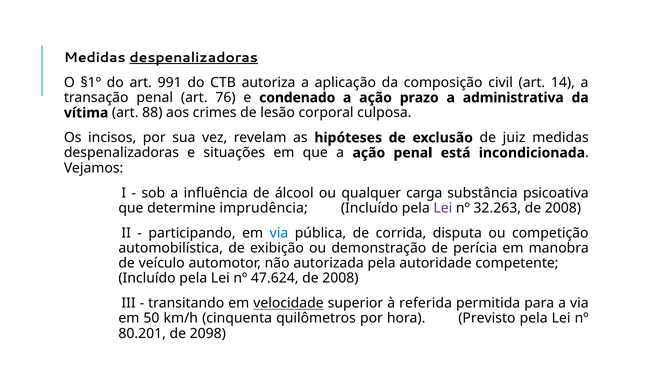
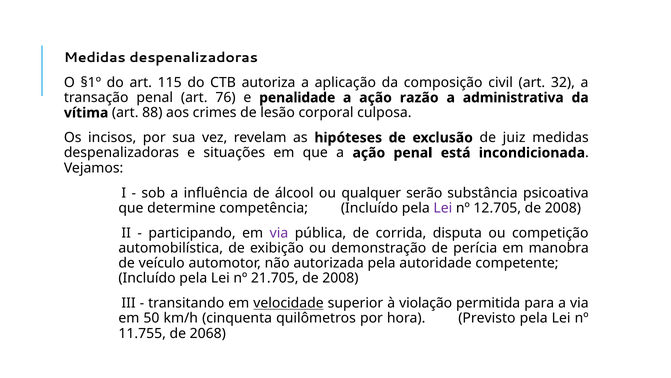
despenalizadoras at (194, 58) underline: present -> none
991: 991 -> 115
14: 14 -> 32
condenado: condenado -> penalidade
prazo: prazo -> razão
carga: carga -> serão
imprudência: imprudência -> competência
32.263: 32.263 -> 12.705
via at (279, 233) colour: blue -> purple
47.624: 47.624 -> 21.705
referida: referida -> violação
80.201: 80.201 -> 11.755
2098: 2098 -> 2068
